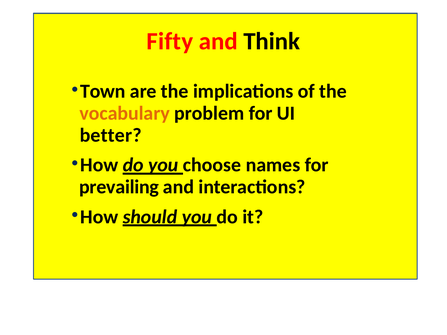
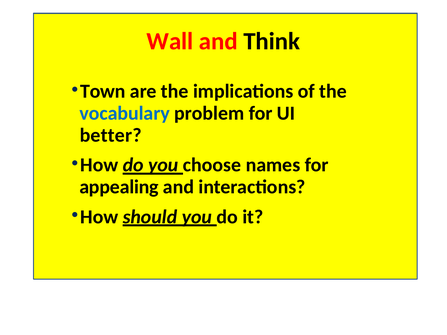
Fifty: Fifty -> Wall
vocabulary colour: orange -> blue
prevailing: prevailing -> appealing
